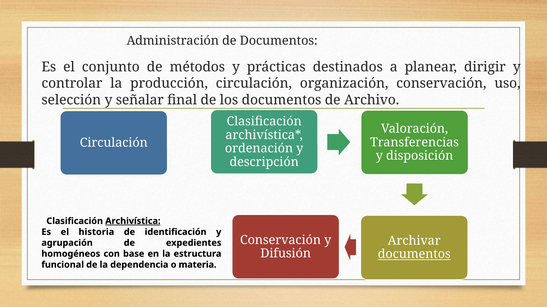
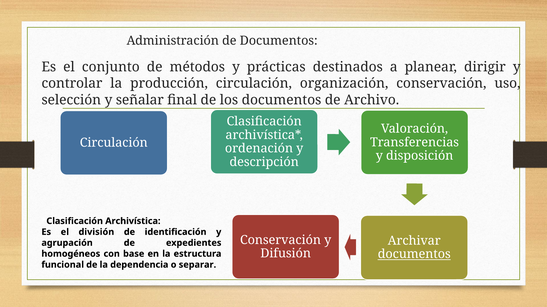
Archivística underline: present -> none
historia: historia -> división
materia: materia -> separar
